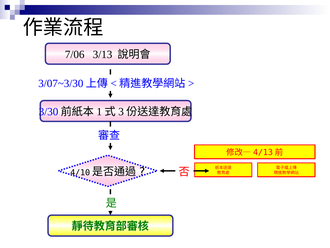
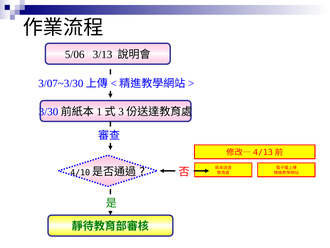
7/06: 7/06 -> 5/06
